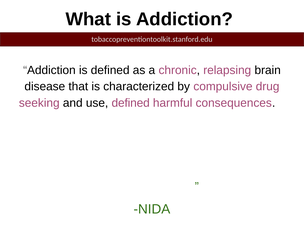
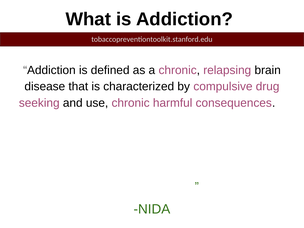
use defined: defined -> chronic
